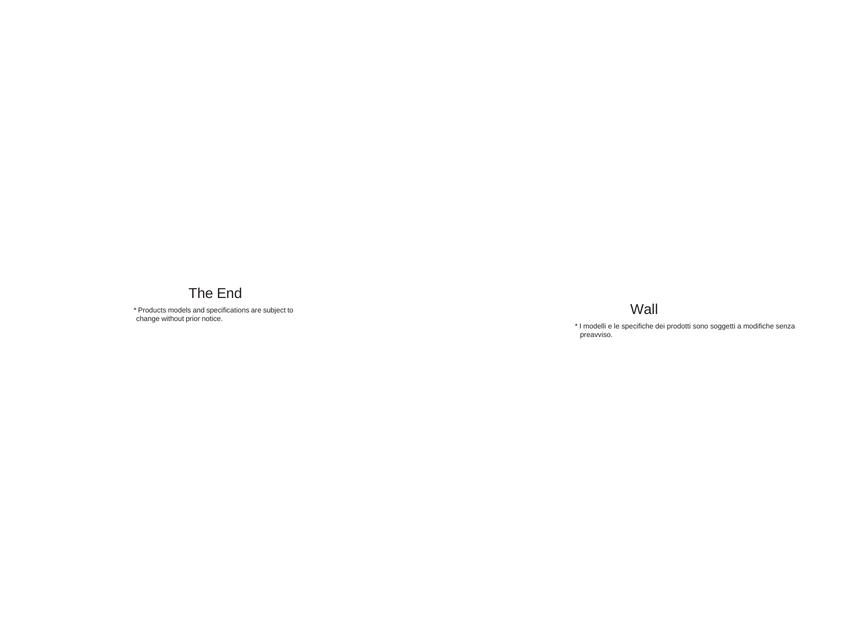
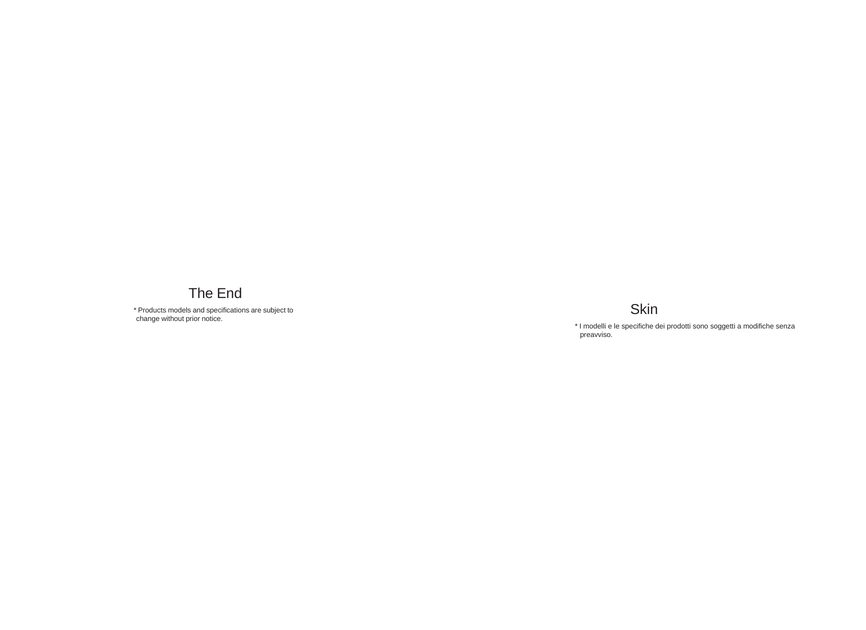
Wall: Wall -> Skin
